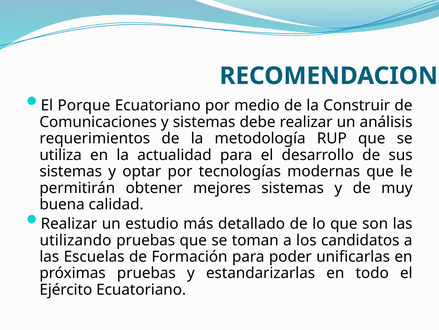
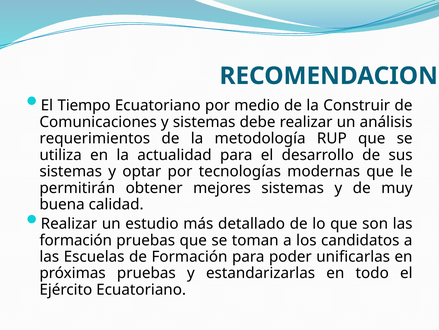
Porque: Porque -> Tiempo
utilizando at (76, 240): utilizando -> formación
